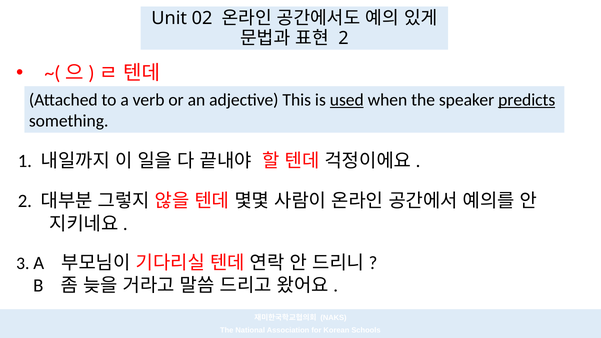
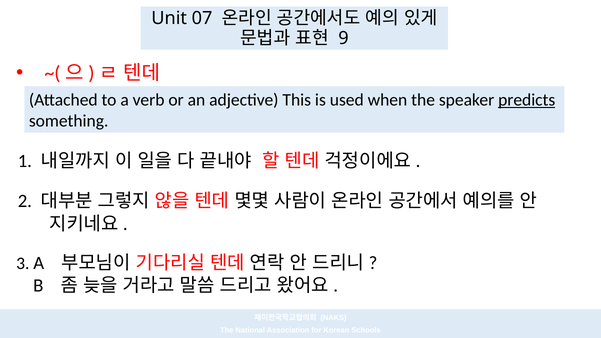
02: 02 -> 07
2 at (343, 38): 2 -> 9
used underline: present -> none
